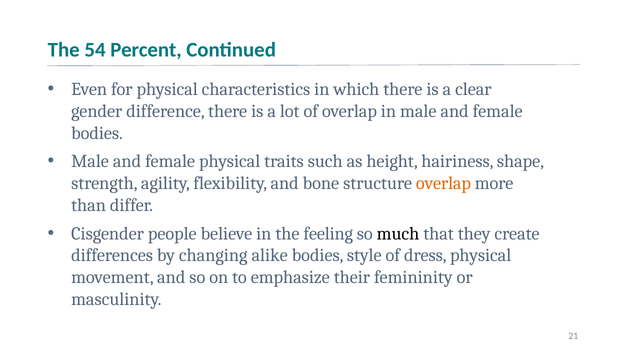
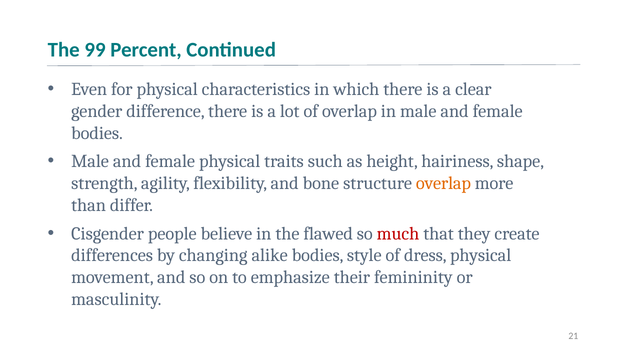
54: 54 -> 99
feeling: feeling -> flawed
much colour: black -> red
